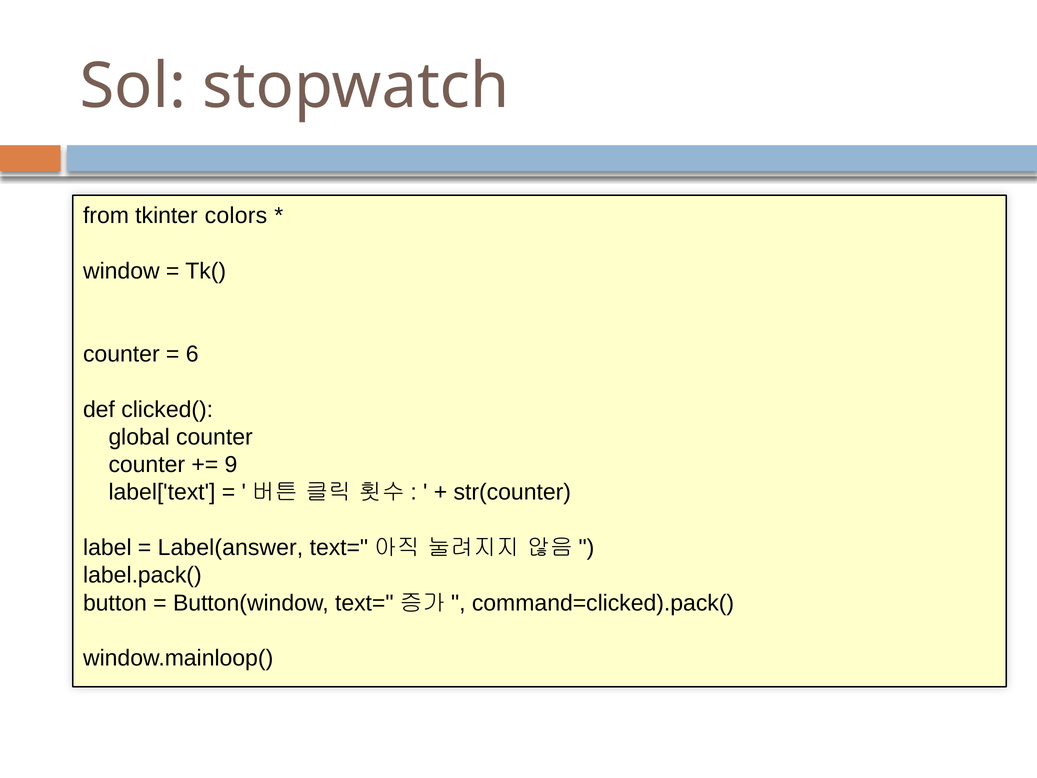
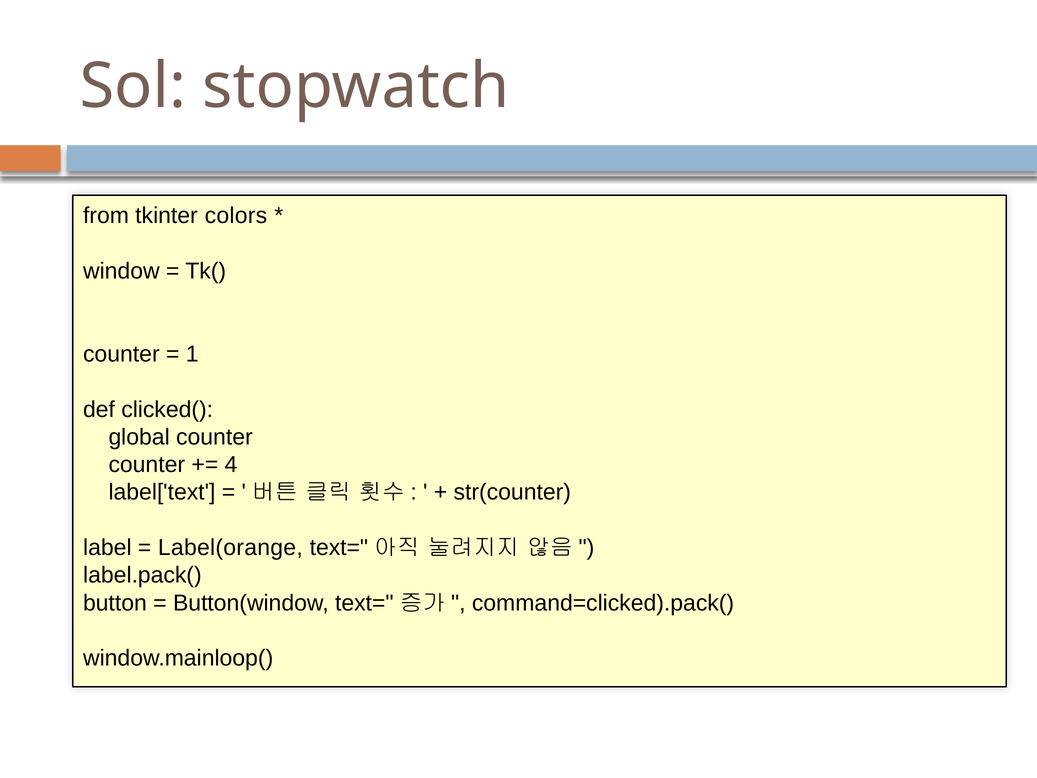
6: 6 -> 1
9: 9 -> 4
Label(answer: Label(answer -> Label(orange
